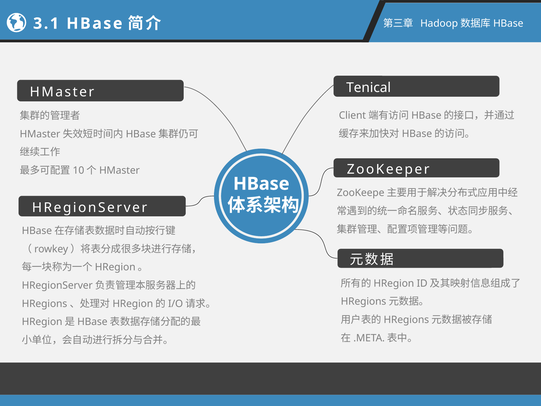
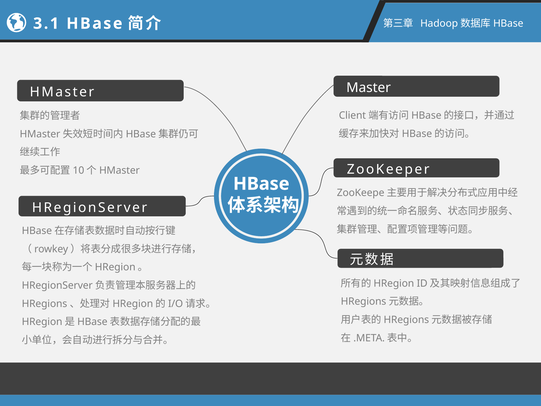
Tenical: Tenical -> Master
